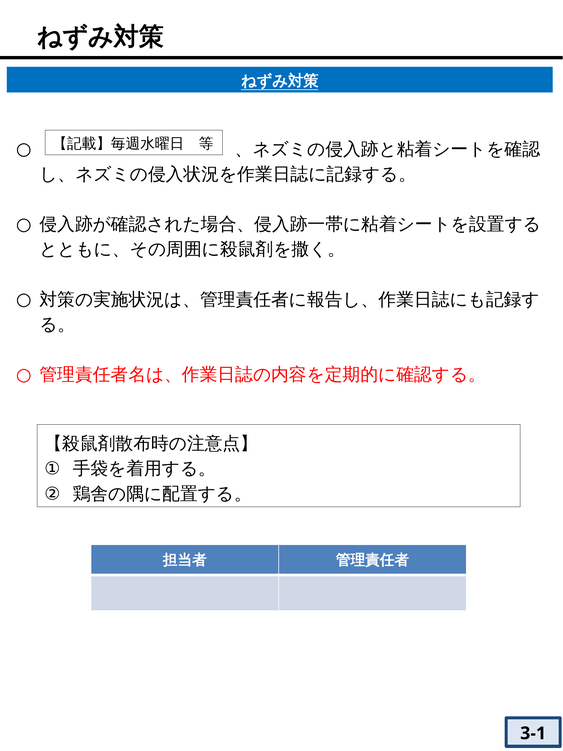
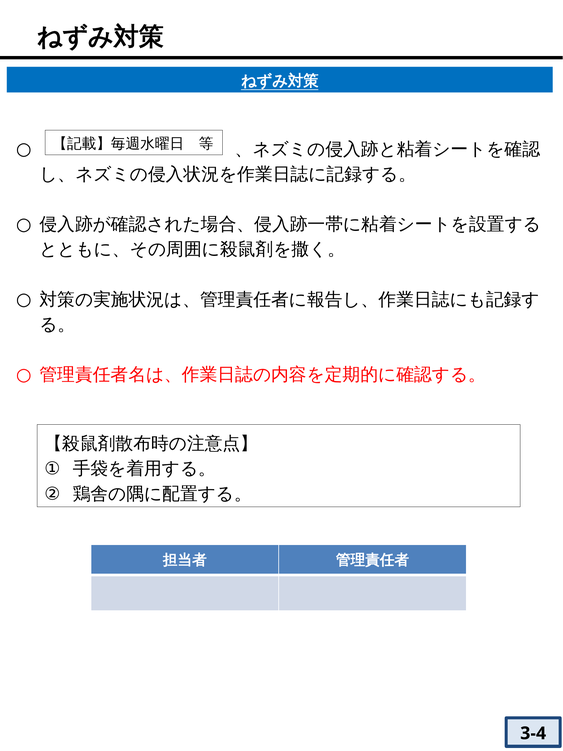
3-1: 3-1 -> 3-4
